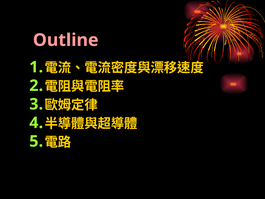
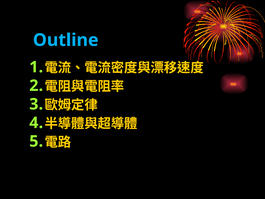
Outline colour: pink -> light blue
